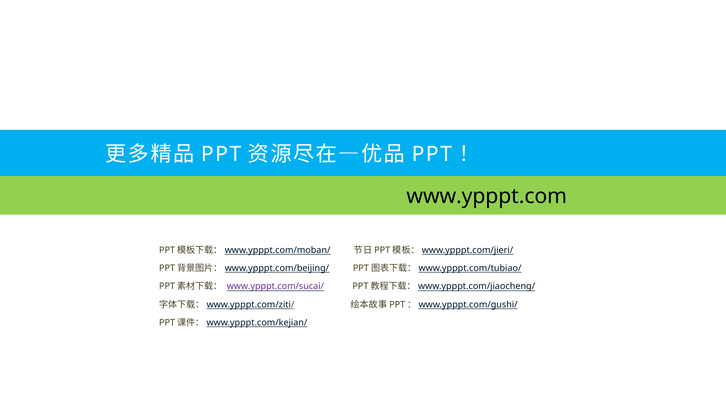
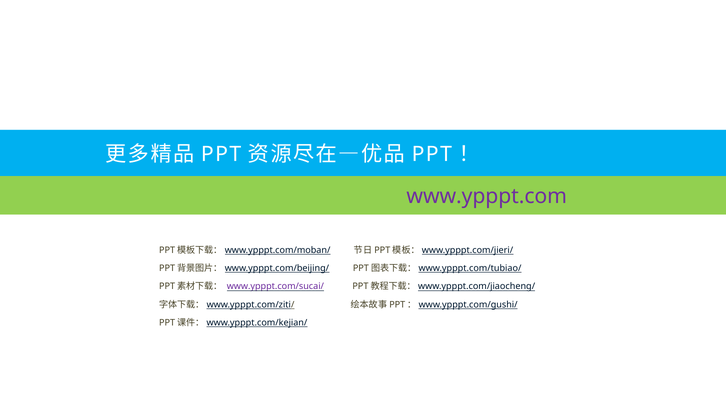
www.ypppt.com colour: black -> purple
